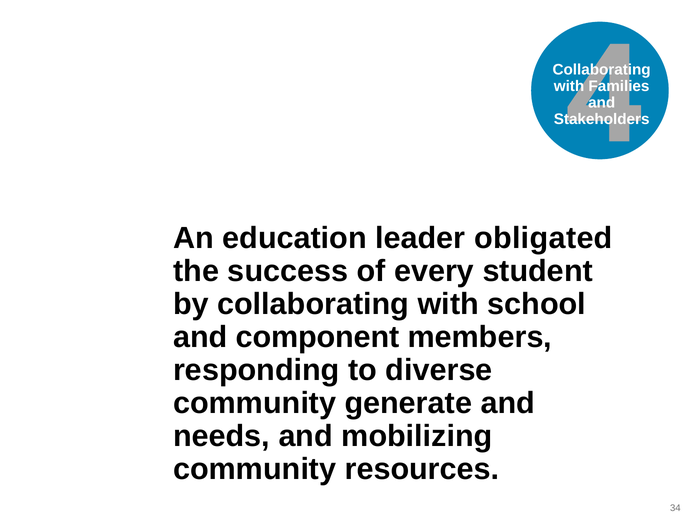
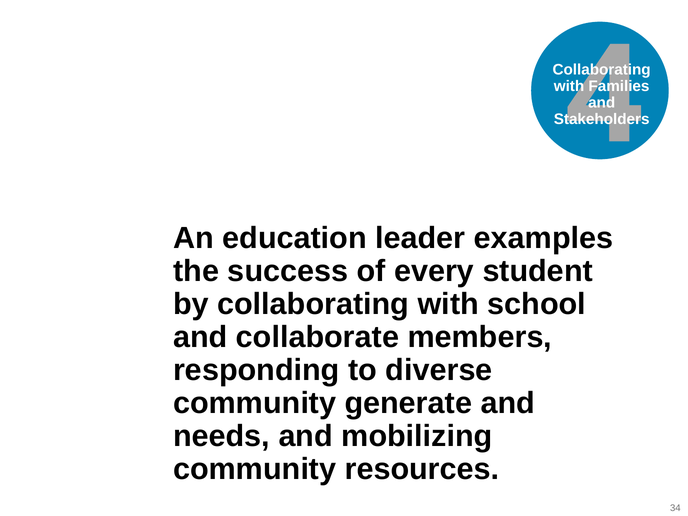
obligated: obligated -> examples
component: component -> collaborate
